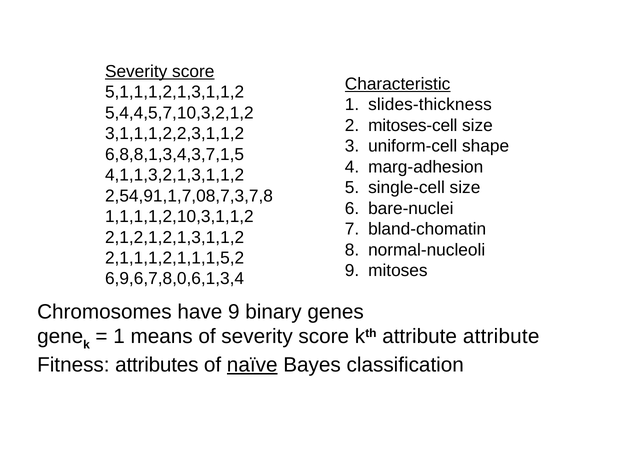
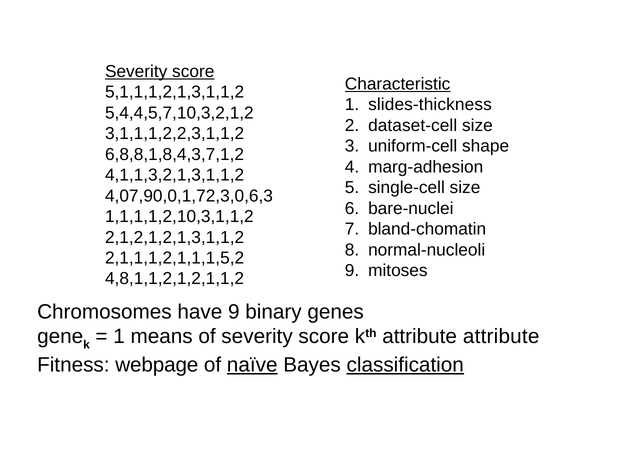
mitoses-cell: mitoses-cell -> dataset-cell
6,8,8,1,3,4,3,7,1,5: 6,8,8,1,3,4,3,7,1,5 -> 6,8,8,1,8,4,3,7,1,2
2,54,91,1,7,08,7,3,7,8: 2,54,91,1,7,08,7,3,7,8 -> 4,07,90,0,1,72,3,0,6,3
6,9,6,7,8,0,6,1,3,4: 6,9,6,7,8,0,6,1,3,4 -> 4,8,1,1,2,1,2,1,1,2
attributes: attributes -> webpage
classification underline: none -> present
